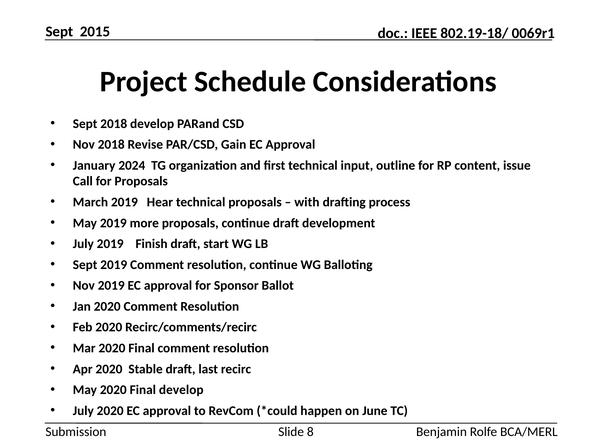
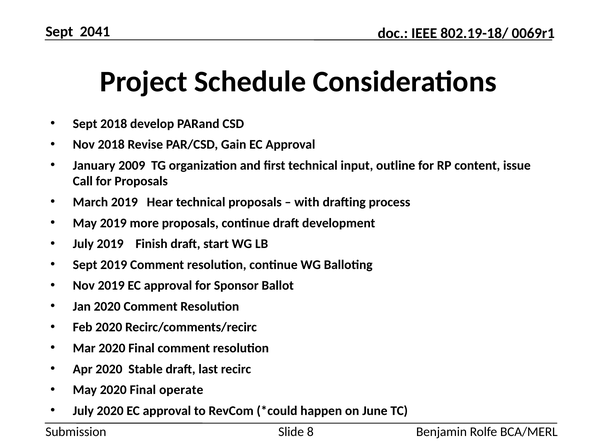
2015: 2015 -> 2041
2024: 2024 -> 2009
Final develop: develop -> operate
